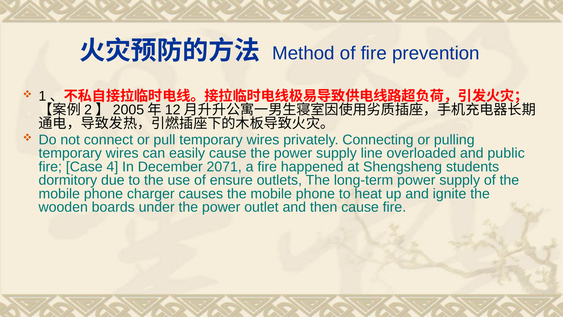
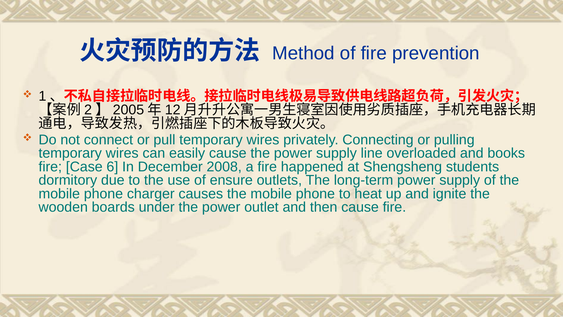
public: public -> books
4: 4 -> 6
2071: 2071 -> 2008
